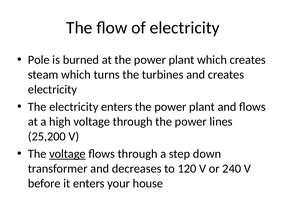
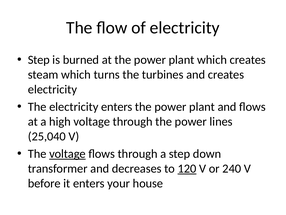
Pole at (39, 60): Pole -> Step
25,200: 25,200 -> 25,040
120 underline: none -> present
